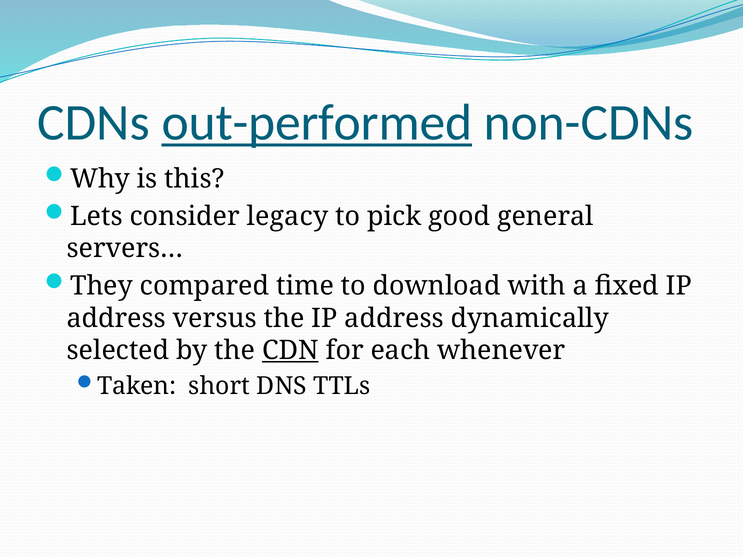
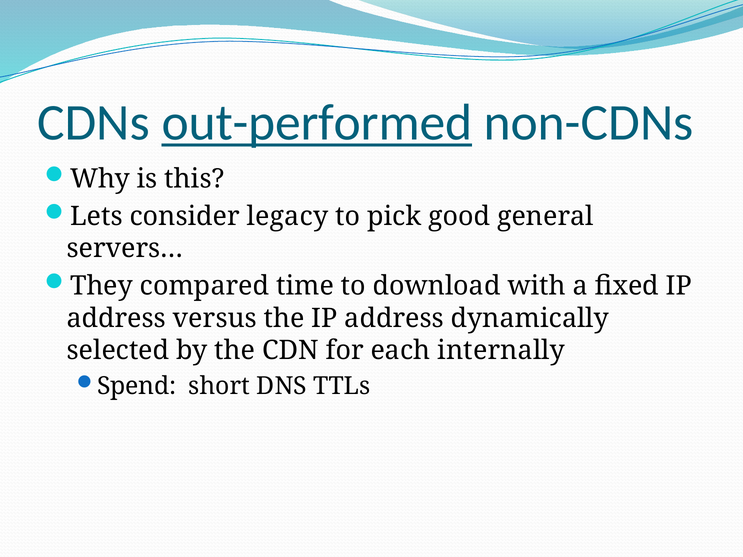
CDN underline: present -> none
whenever: whenever -> internally
Taken: Taken -> Spend
